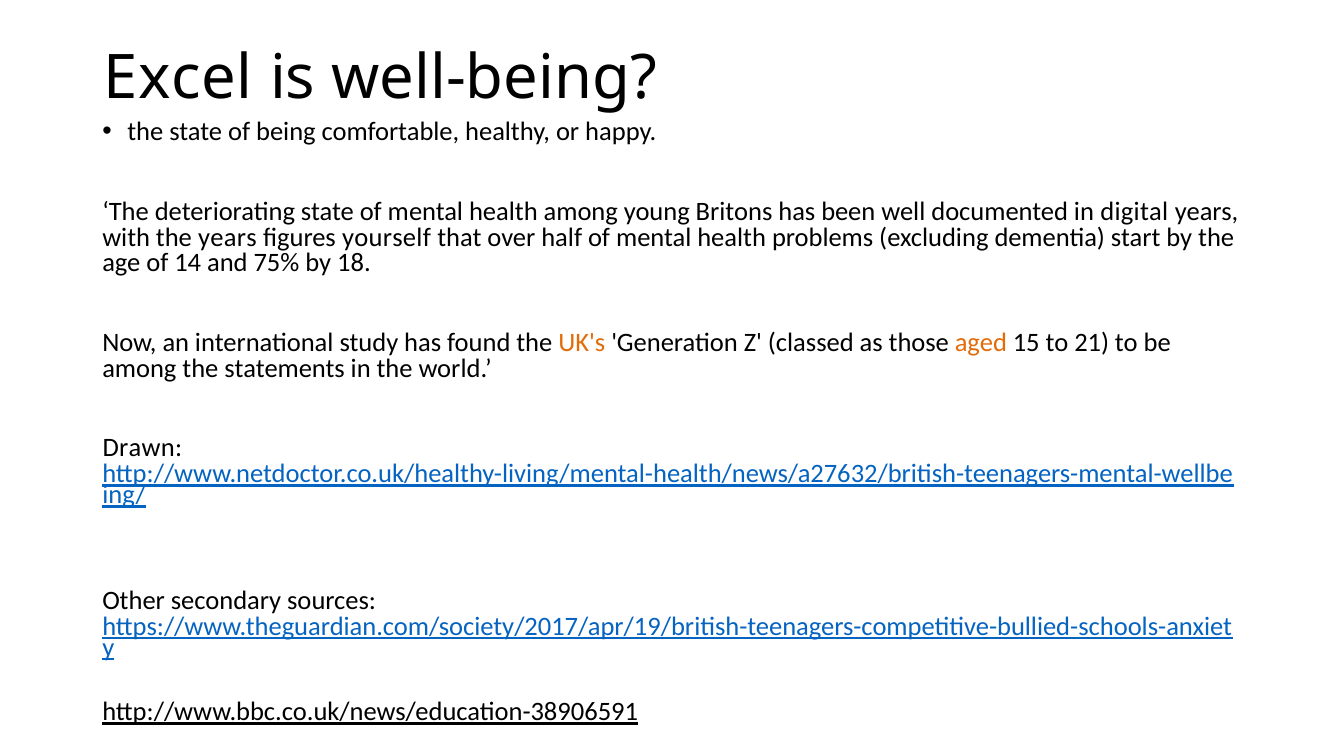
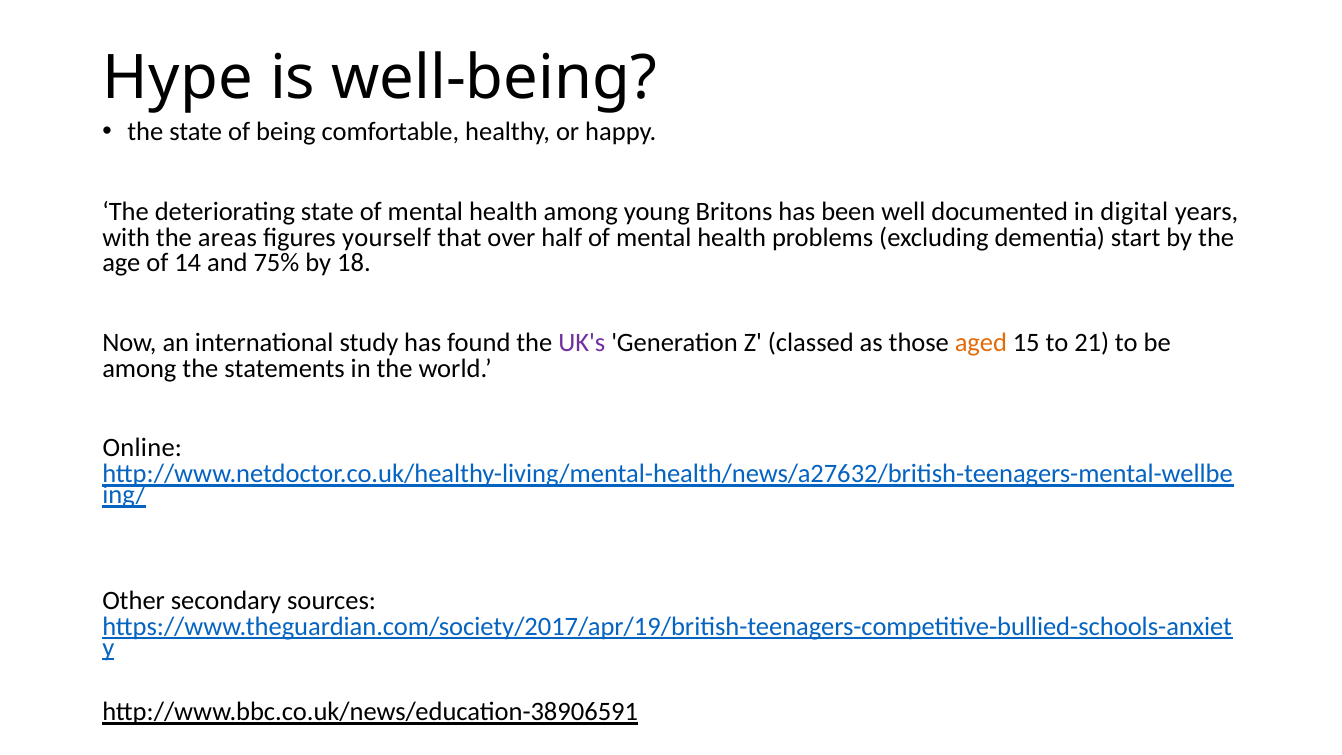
Excel: Excel -> Hype
the years: years -> areas
UK's colour: orange -> purple
Drawn: Drawn -> Online
